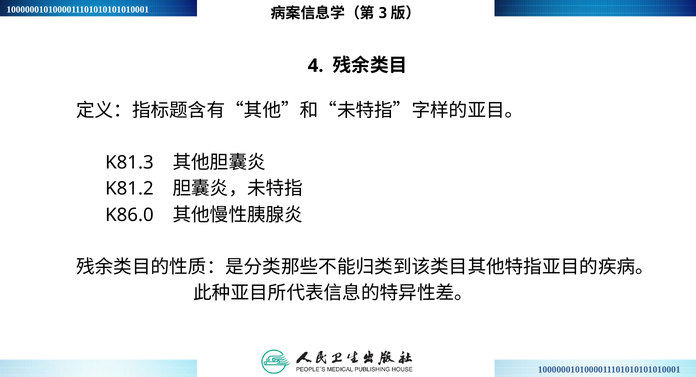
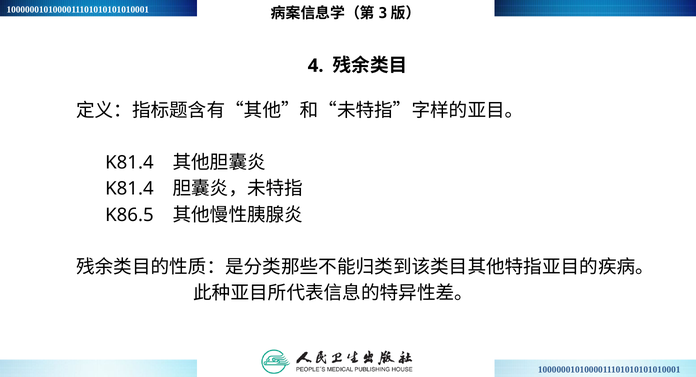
K81.3 at (129, 163): K81.3 -> K81.4
K81.2 at (129, 189): K81.2 -> K81.4
K86.0: K86.0 -> K86.5
